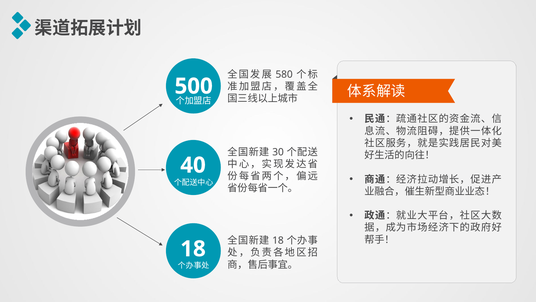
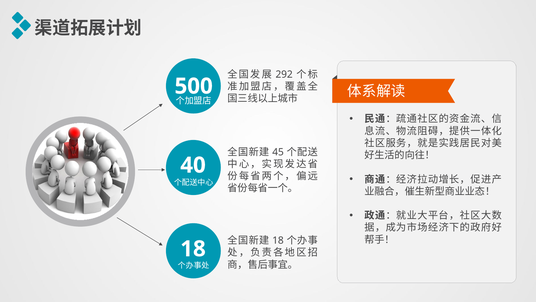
580: 580 -> 292
30: 30 -> 45
